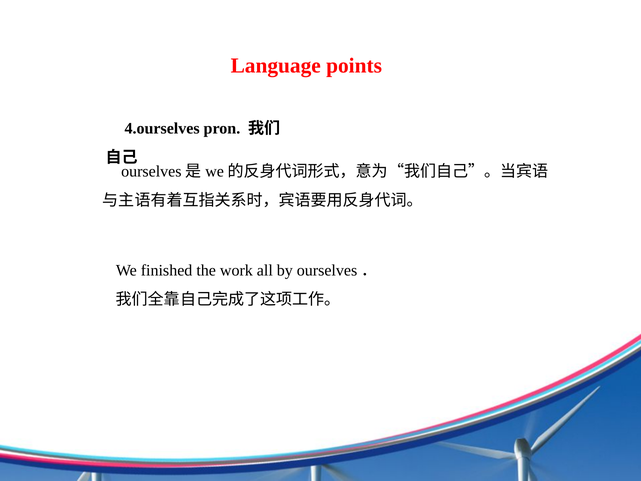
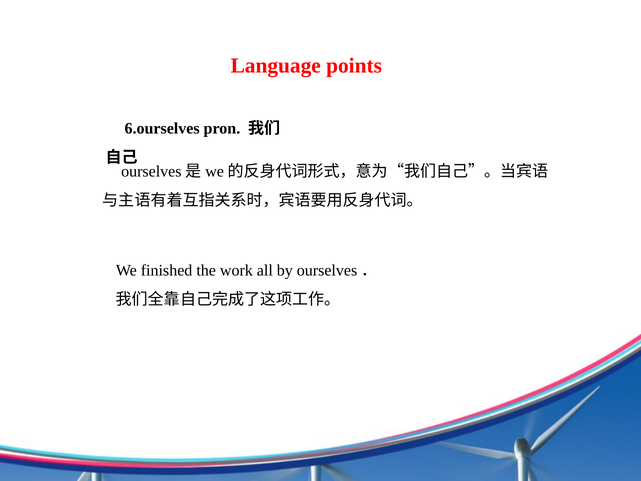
4.ourselves: 4.ourselves -> 6.ourselves
